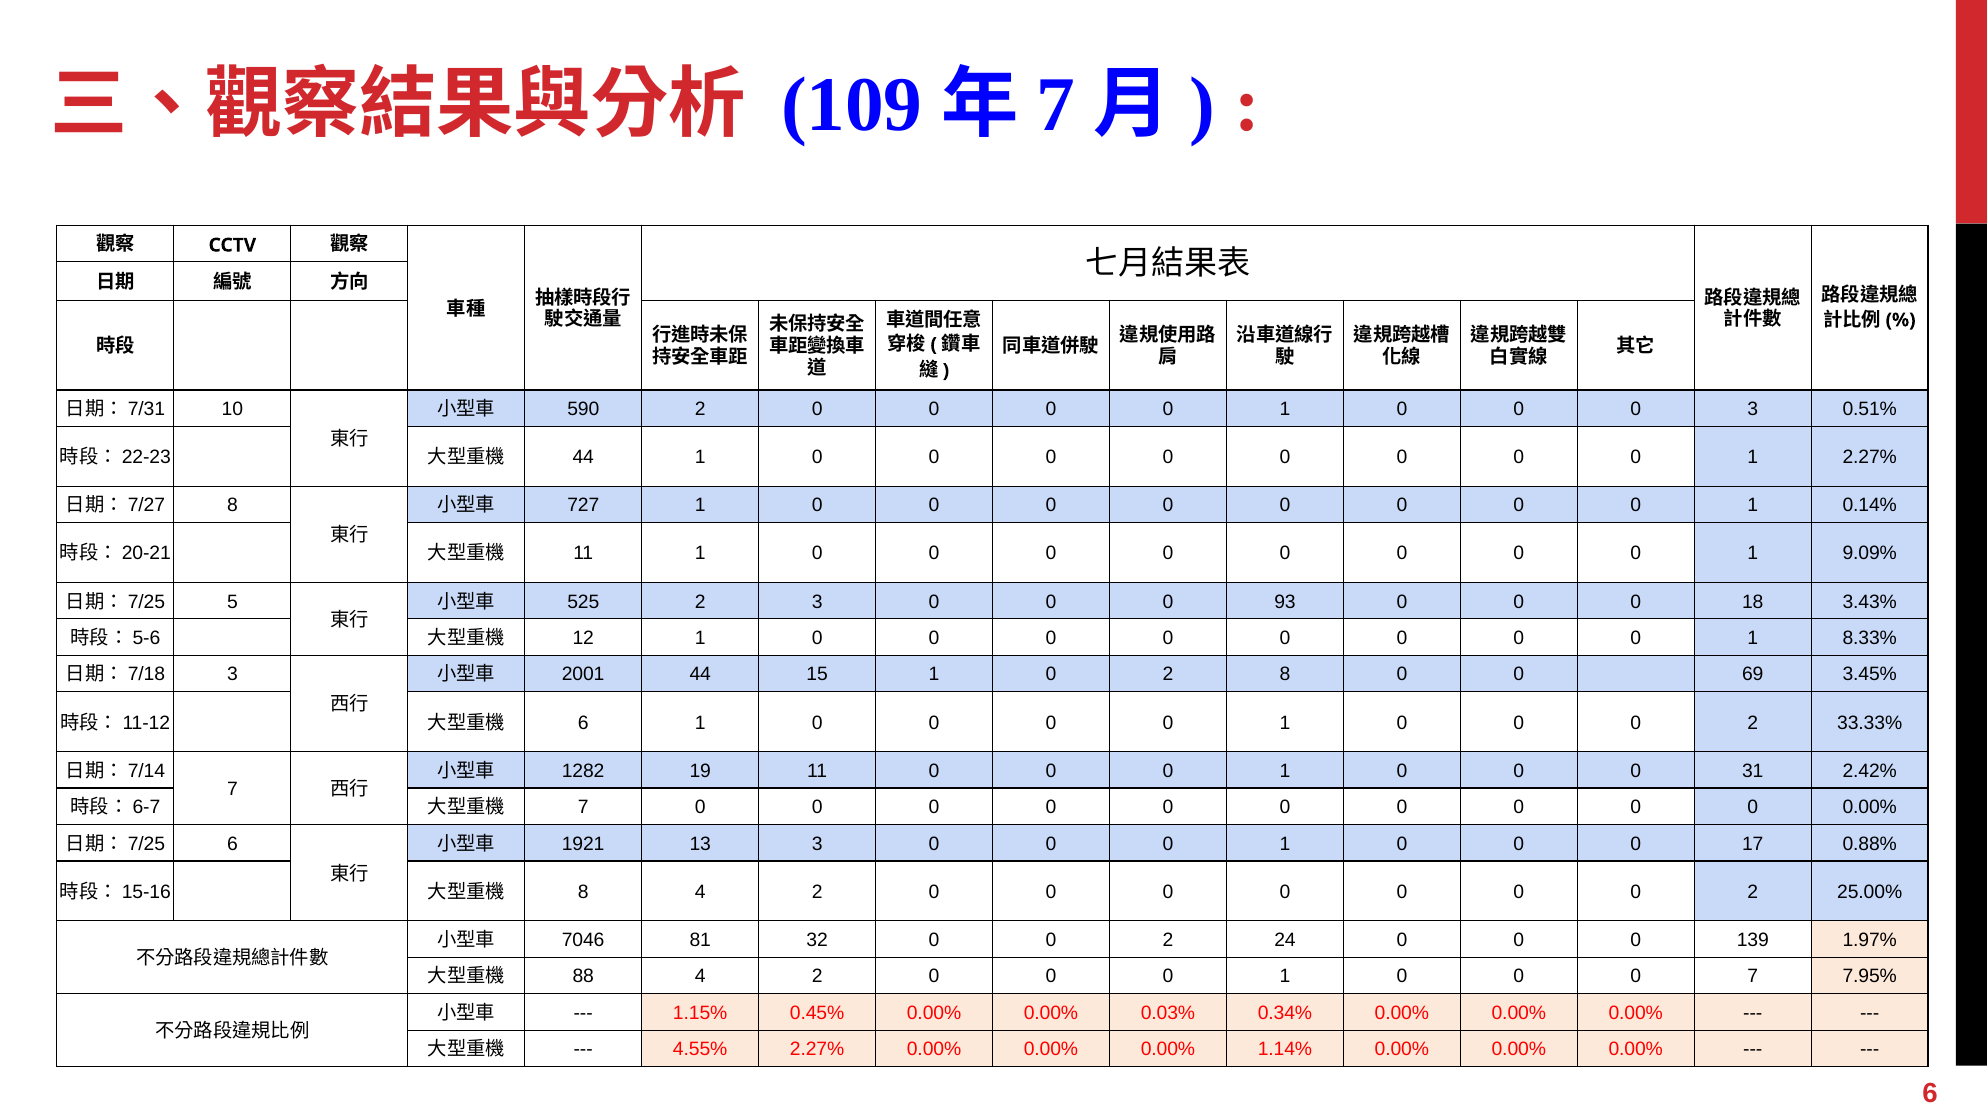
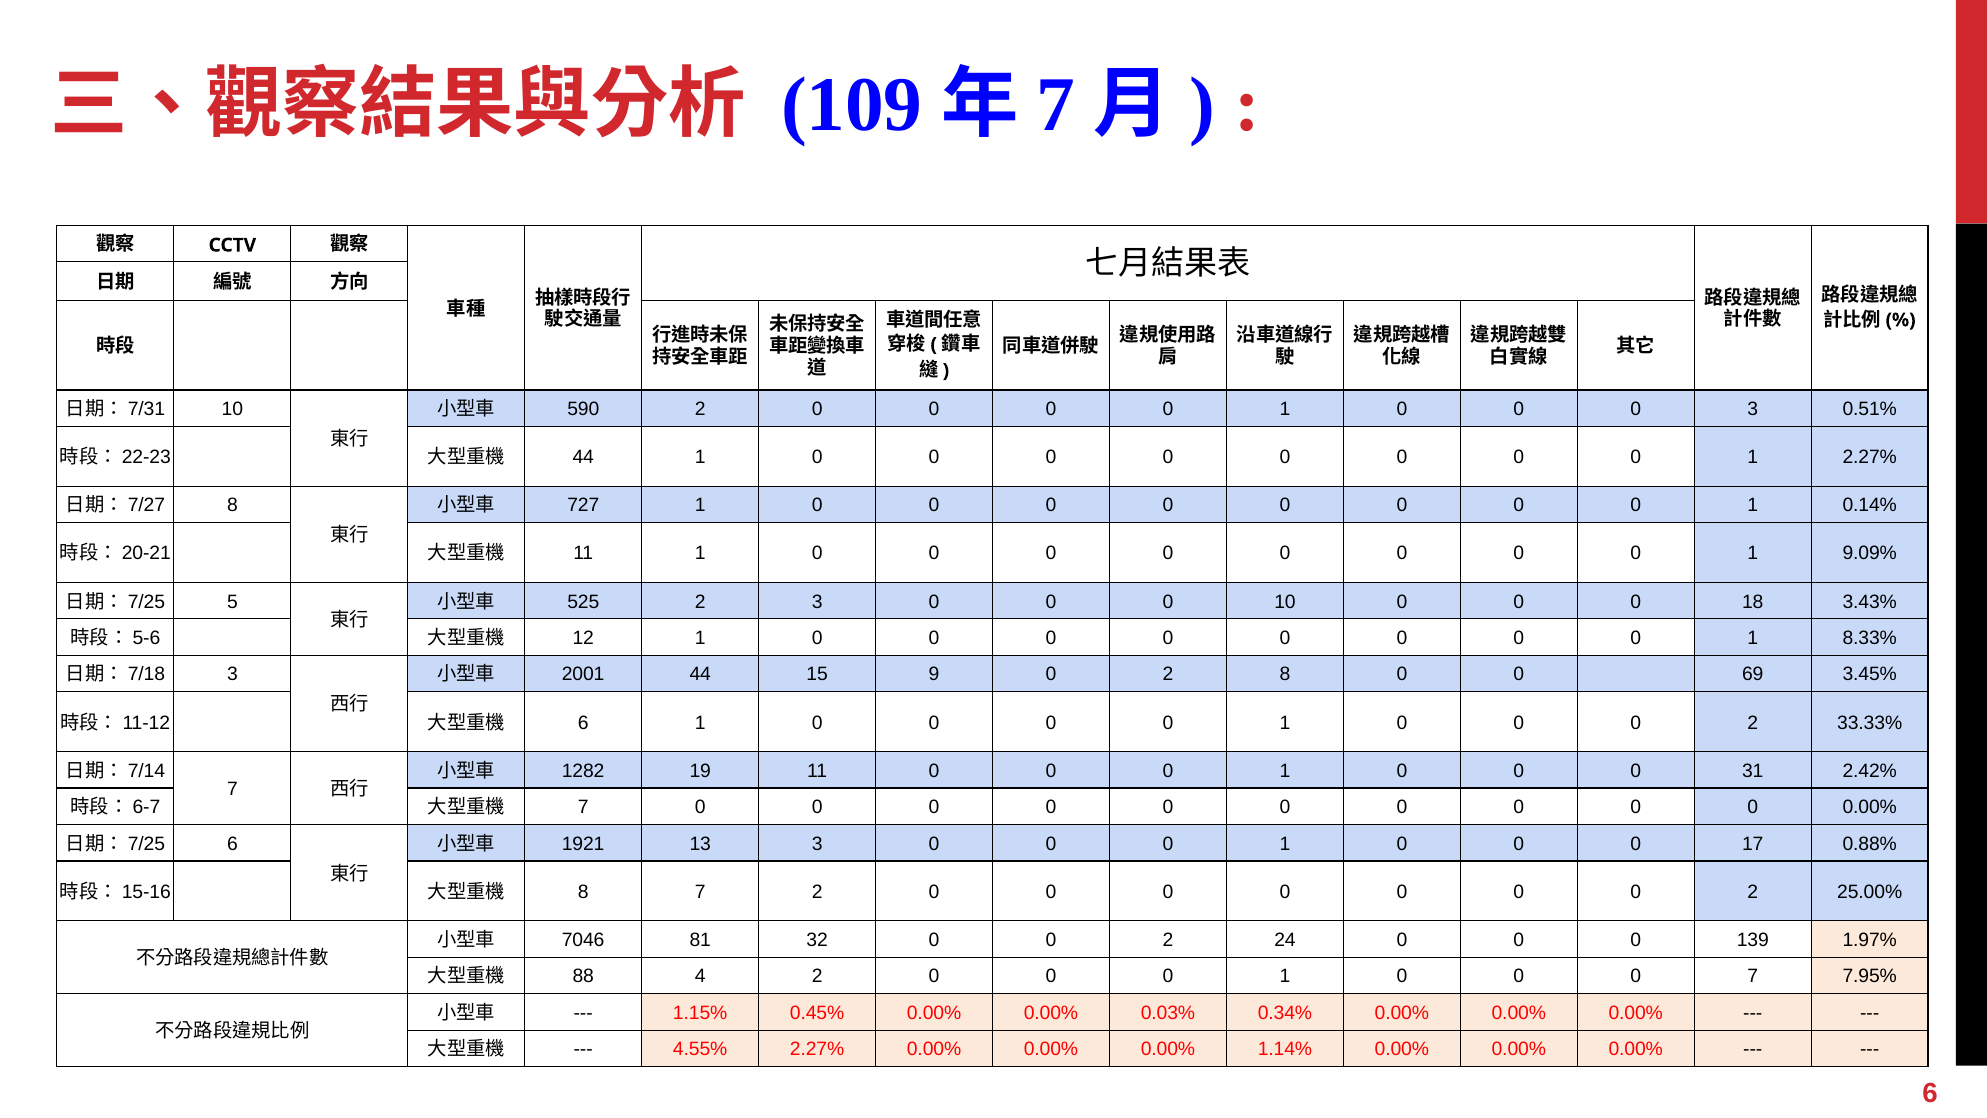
0 93: 93 -> 10
15 1: 1 -> 9
8 4: 4 -> 7
